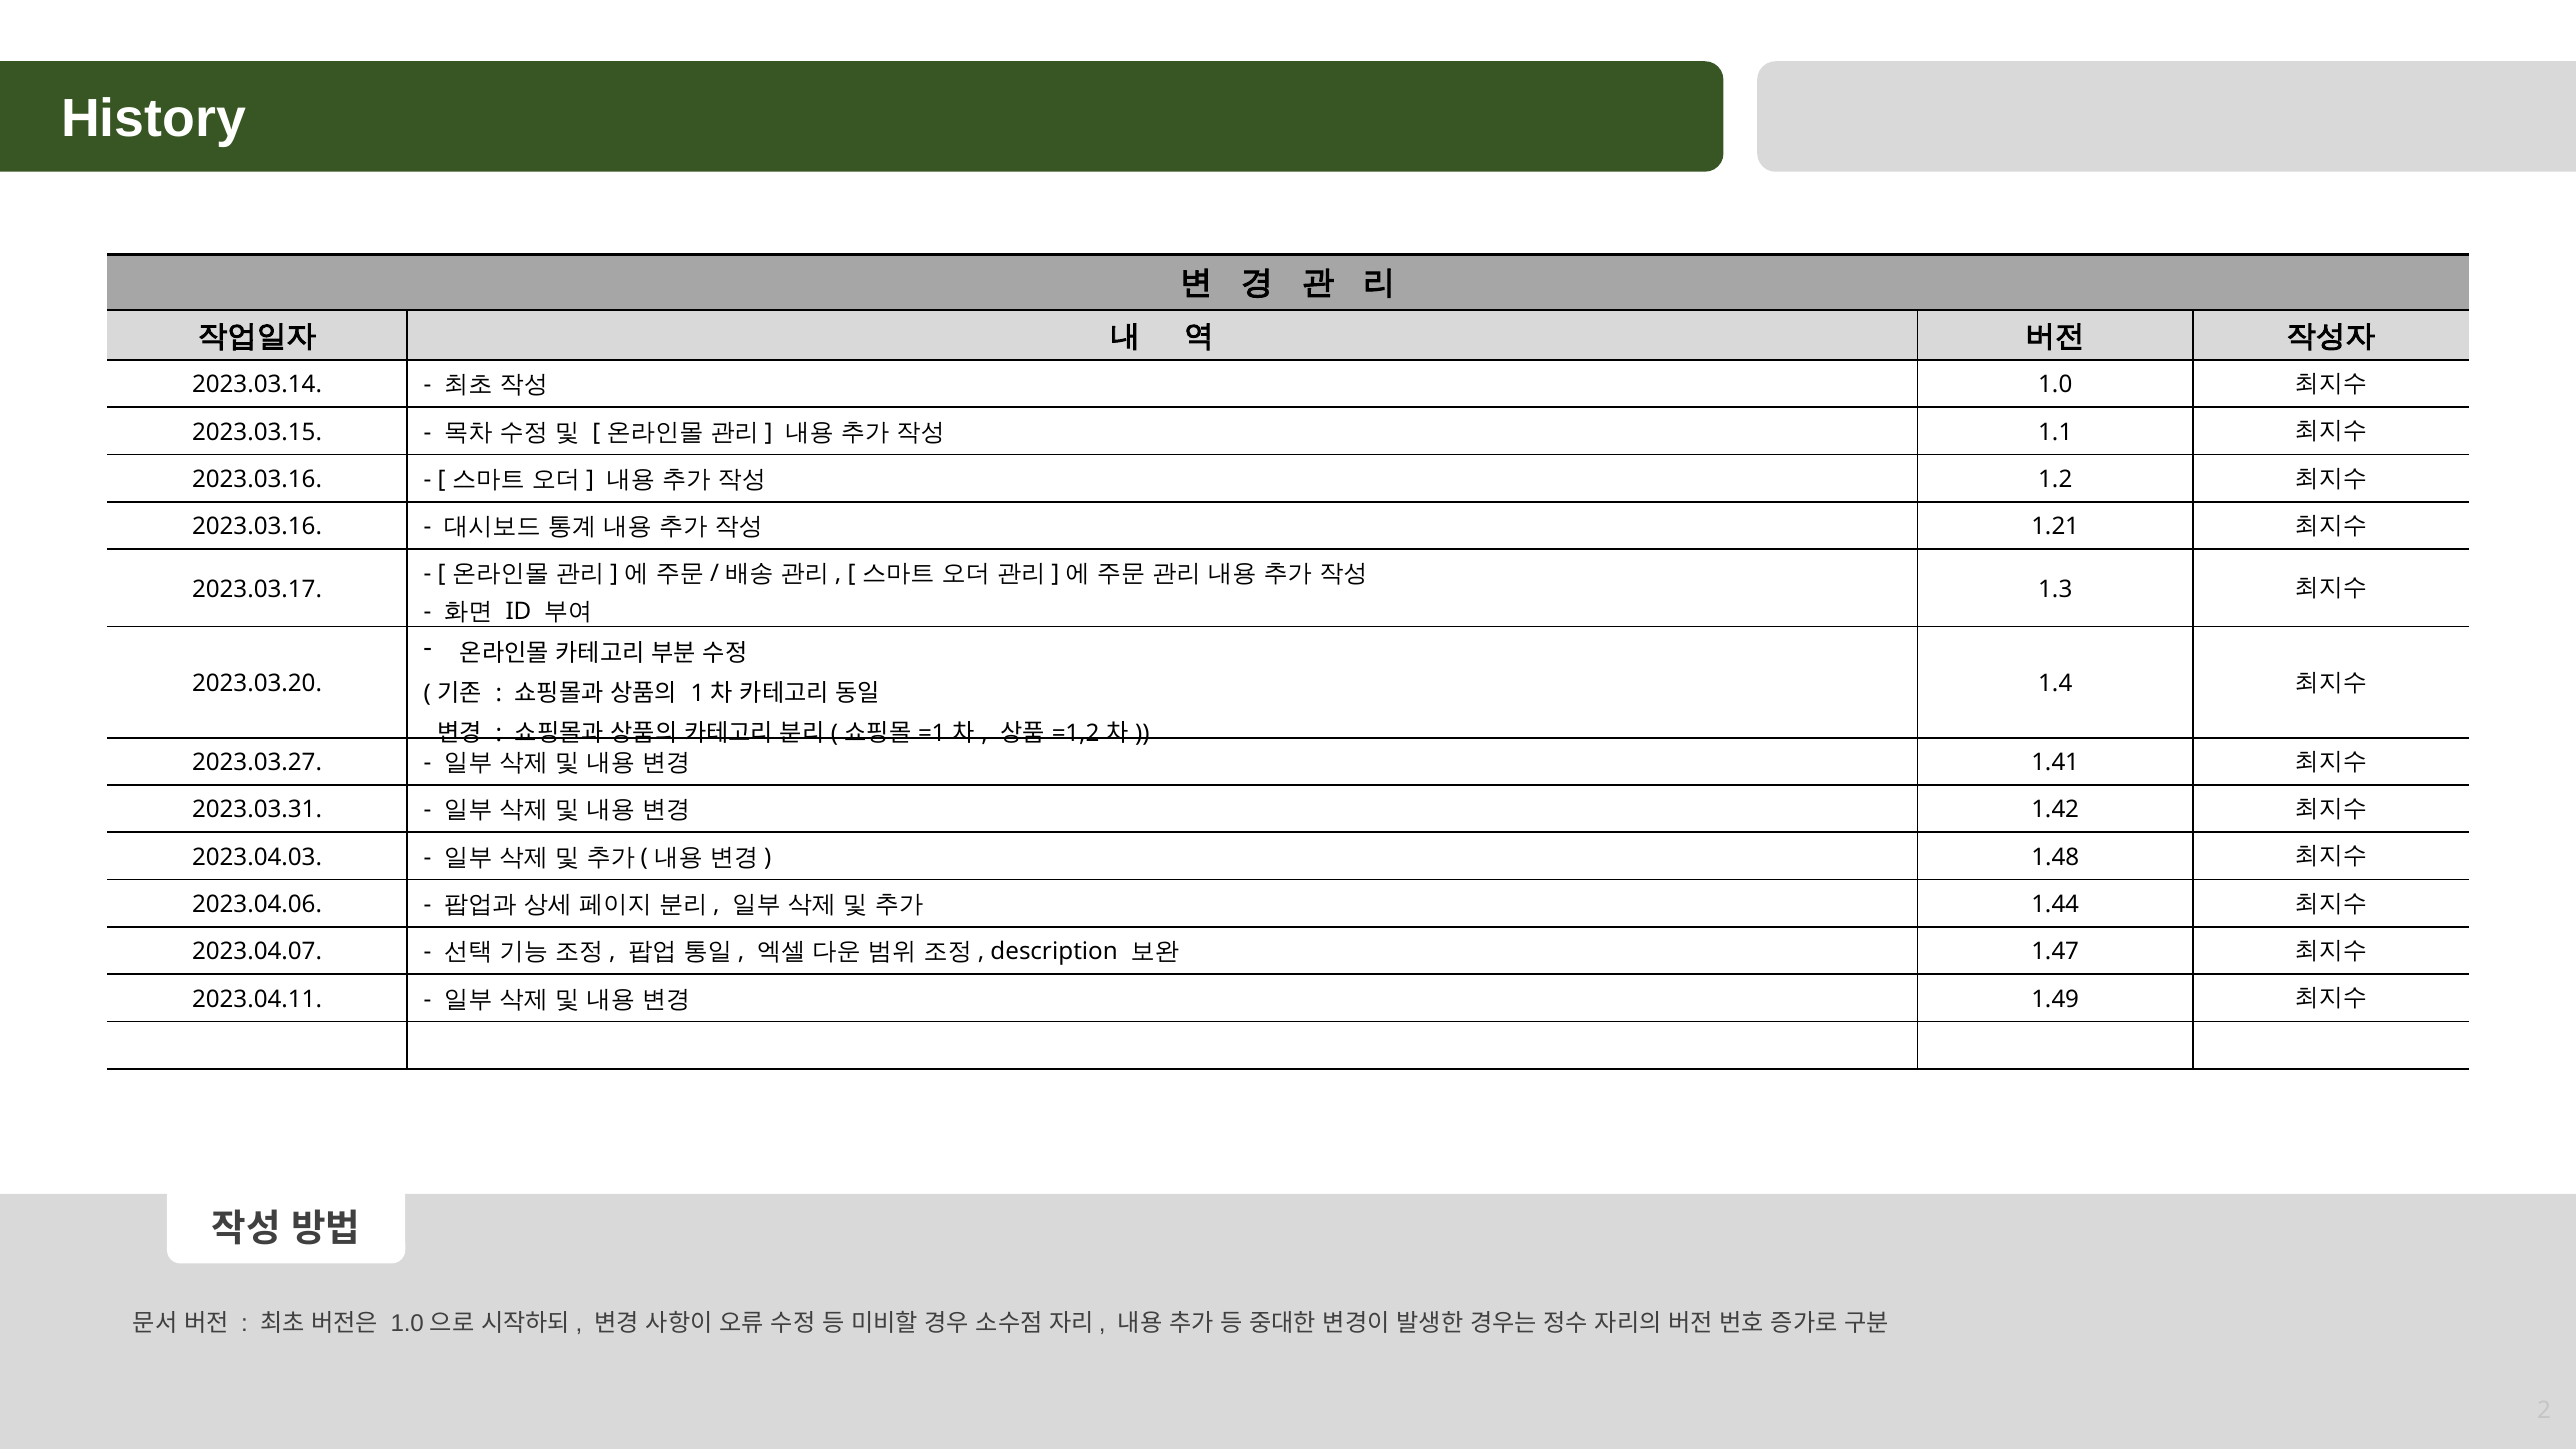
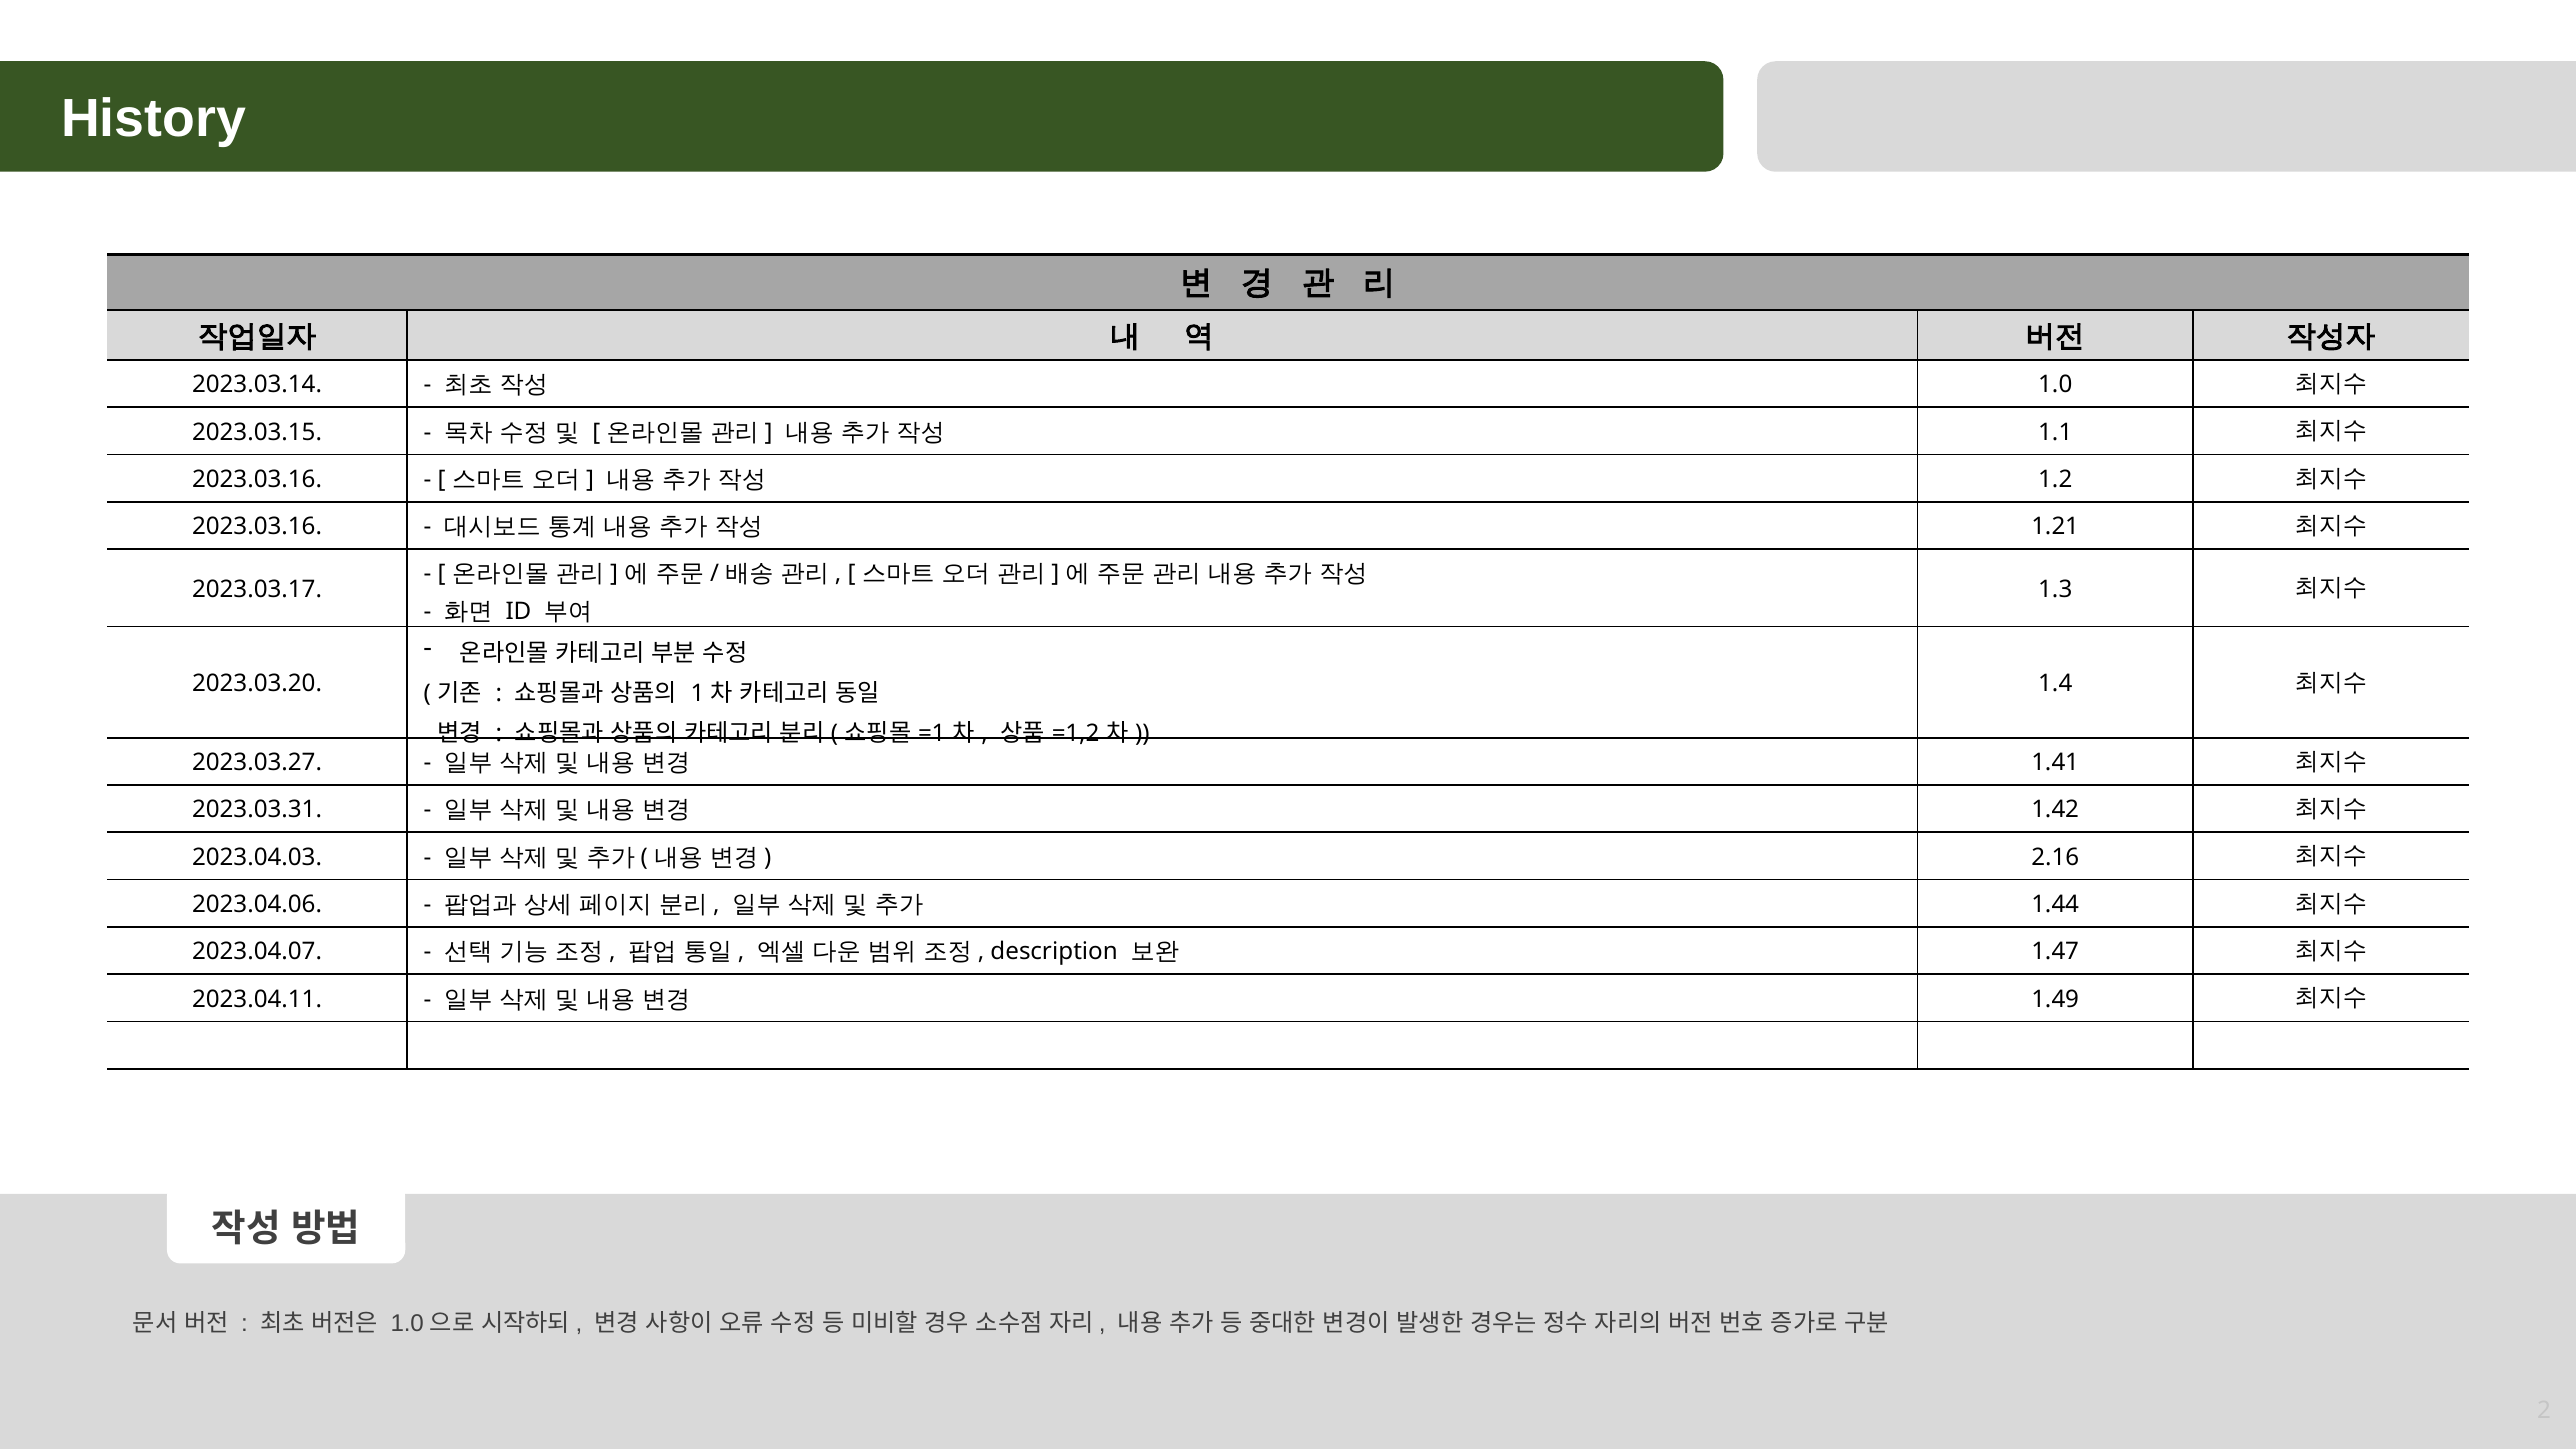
1.48: 1.48 -> 2.16
